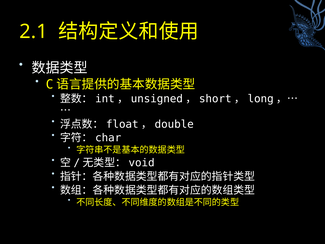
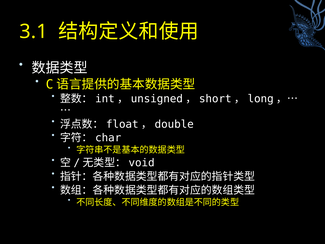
2.1: 2.1 -> 3.1
